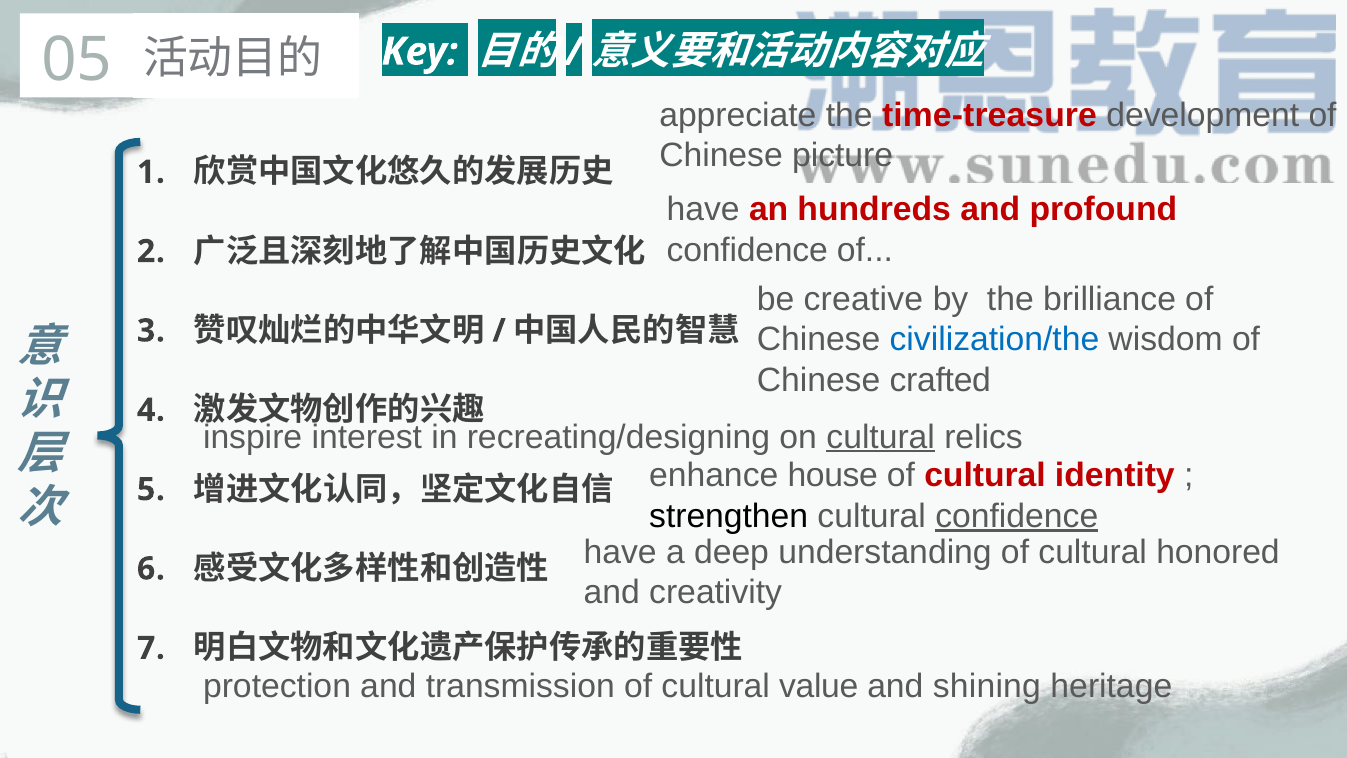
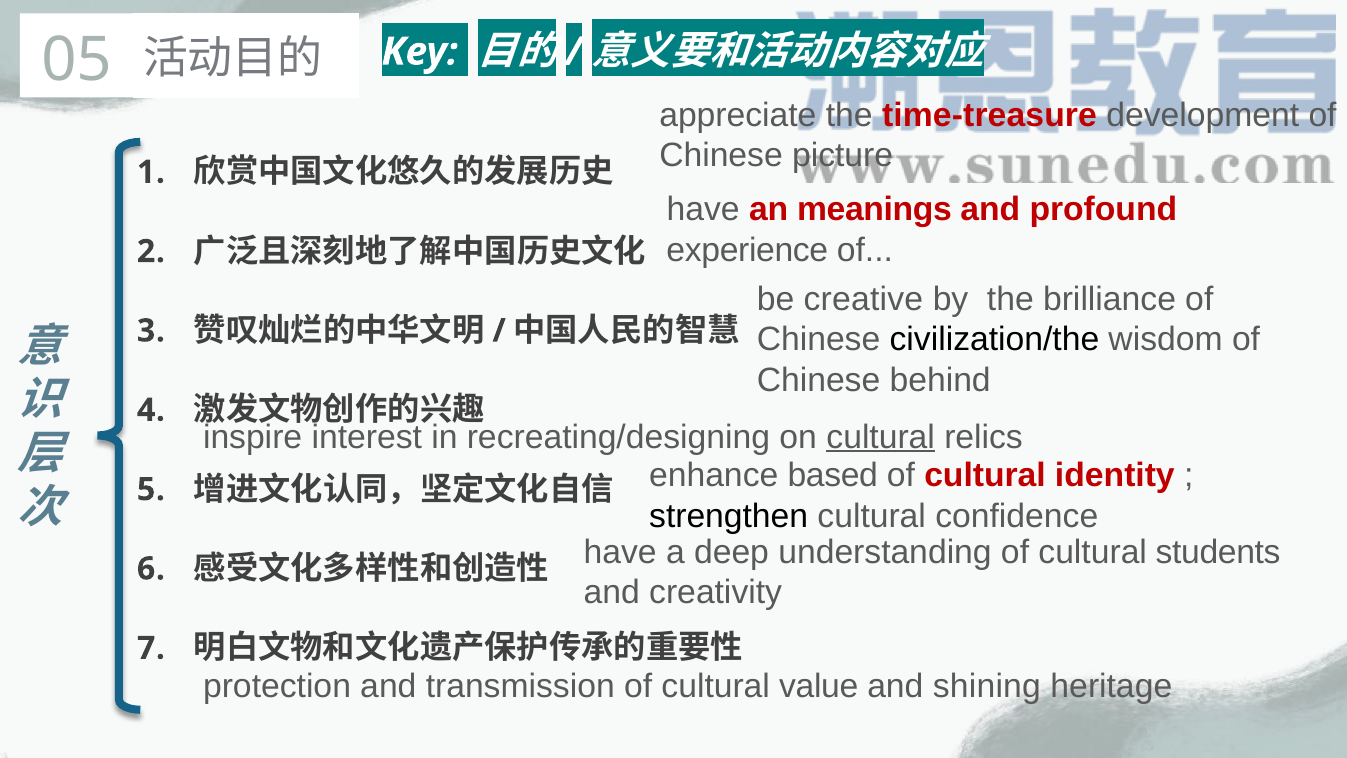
hundreds: hundreds -> meanings
confidence at (747, 250): confidence -> experience
civilization/the colour: blue -> black
crafted: crafted -> behind
house: house -> based
confidence at (1017, 516) underline: present -> none
honored: honored -> students
